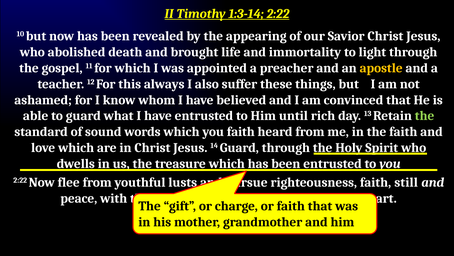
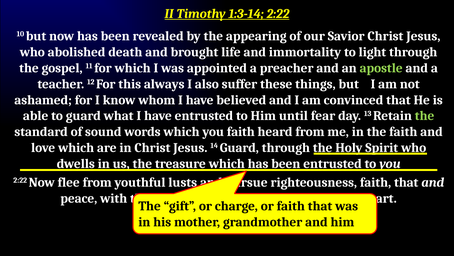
apostle colour: yellow -> light green
rich: rich -> fear
still at (406, 182): still -> that
